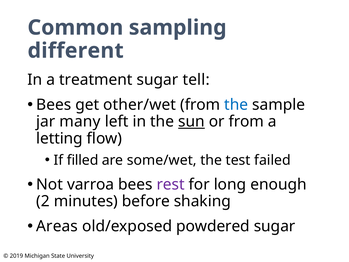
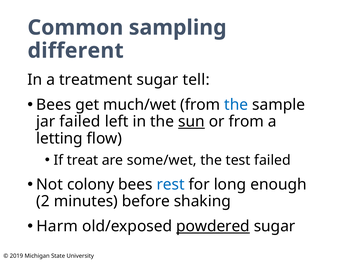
other/wet: other/wet -> much/wet
jar many: many -> failed
filled: filled -> treat
varroa: varroa -> colony
rest colour: purple -> blue
Areas: Areas -> Harm
powdered underline: none -> present
